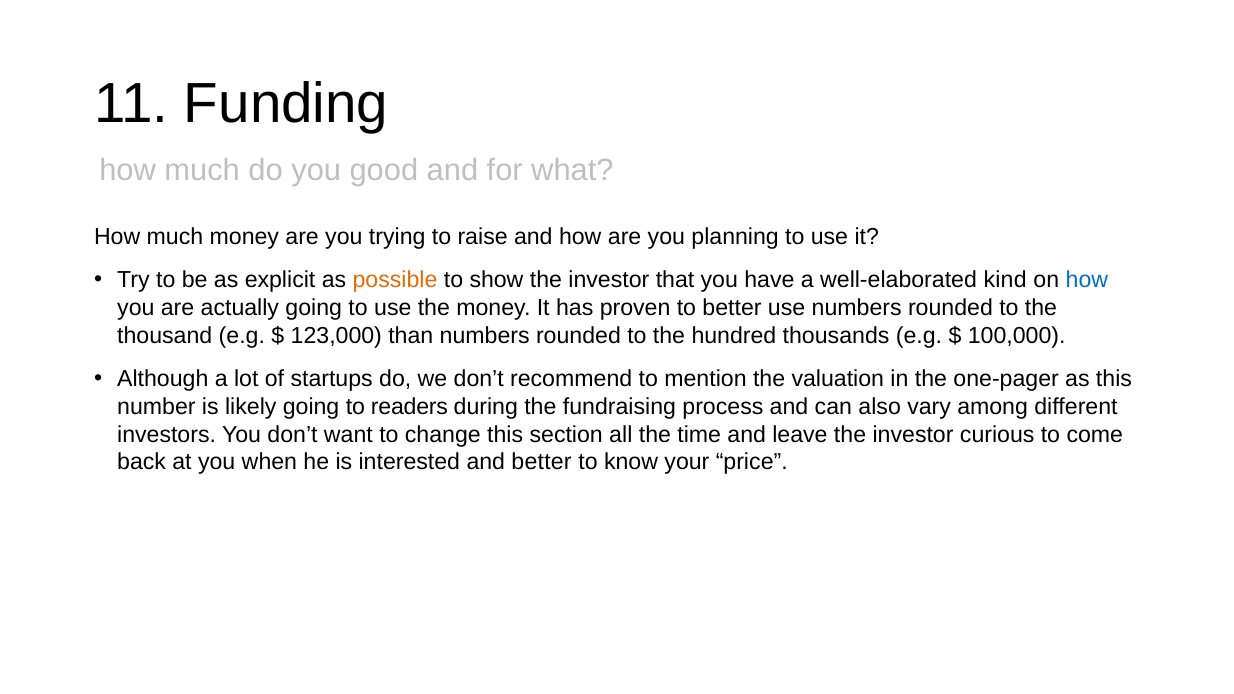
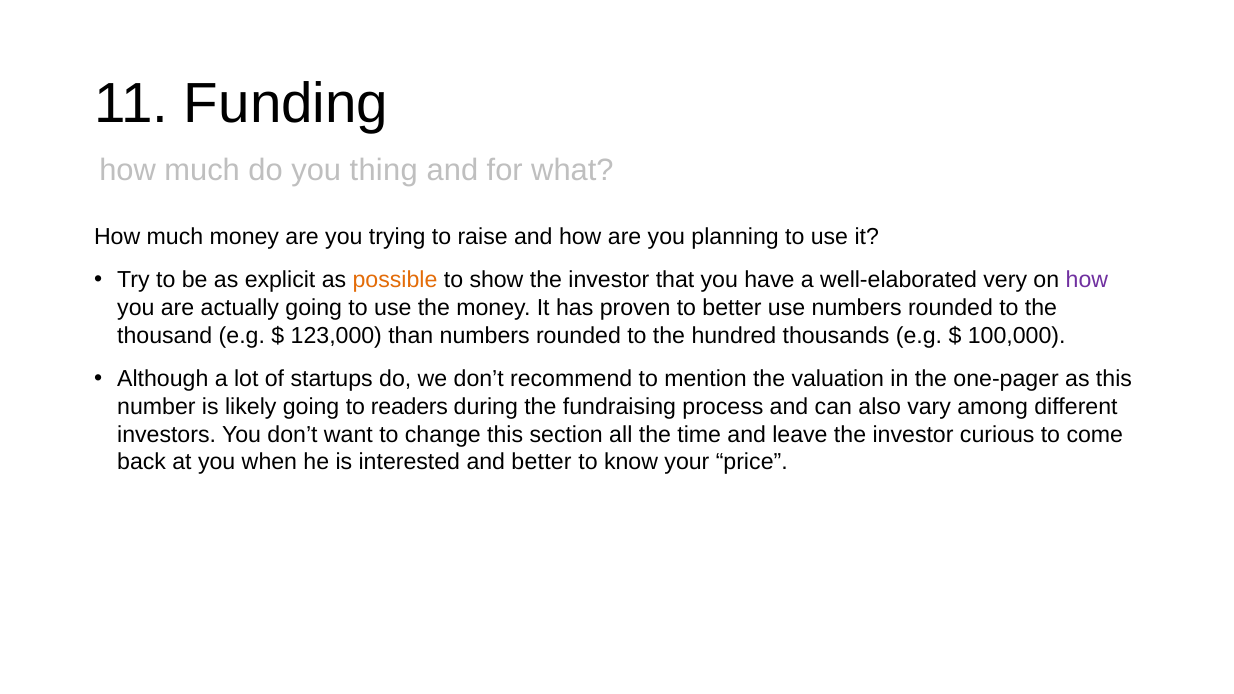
good: good -> thing
kind: kind -> very
how at (1087, 280) colour: blue -> purple
